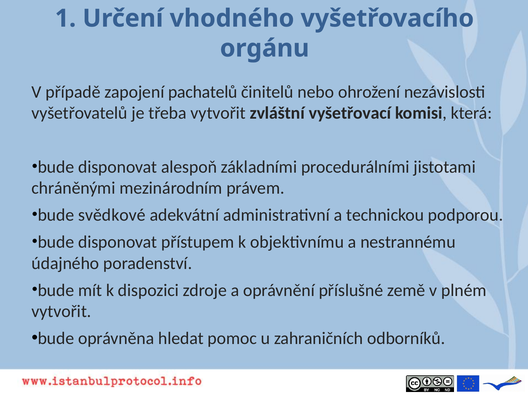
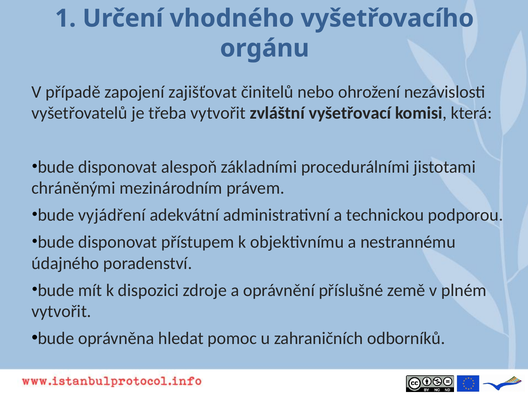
pachatelů: pachatelů -> zajišťovat
svědkové: svědkové -> vyjádření
